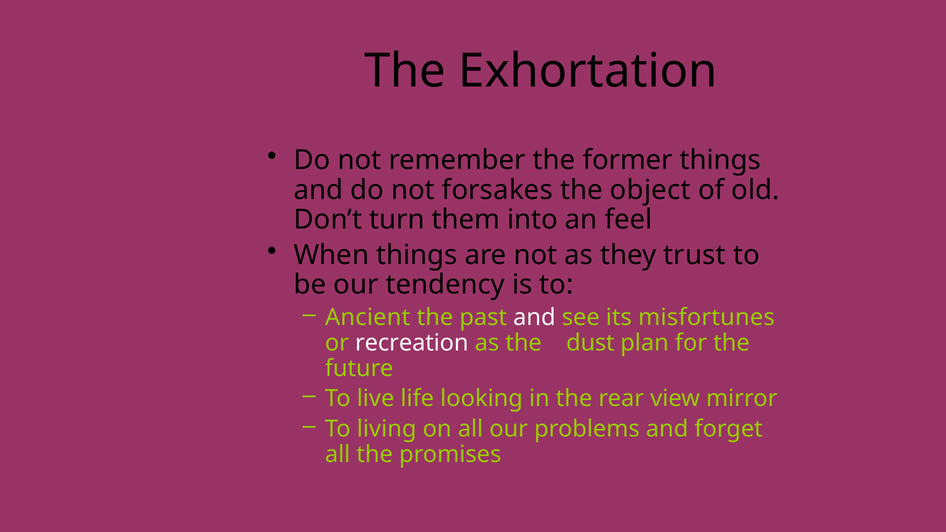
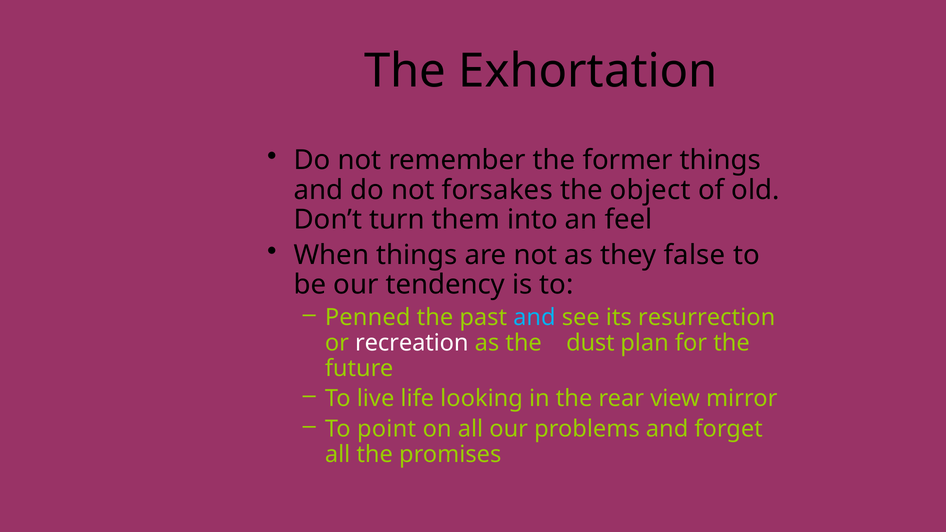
trust: trust -> false
Ancient: Ancient -> Penned
and at (534, 317) colour: white -> light blue
misfortunes: misfortunes -> resurrection
living: living -> point
